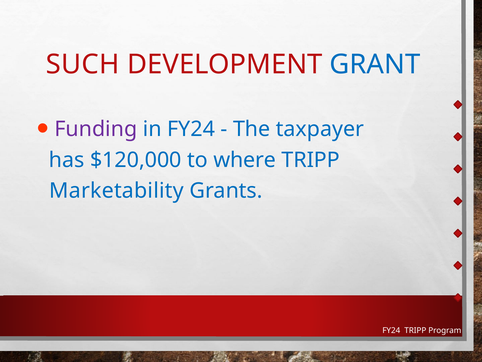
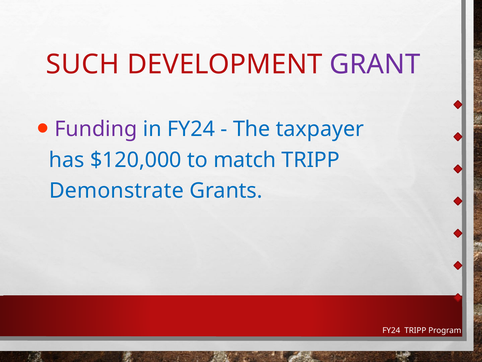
GRANT colour: blue -> purple
where: where -> match
Marketability: Marketability -> Demonstrate
